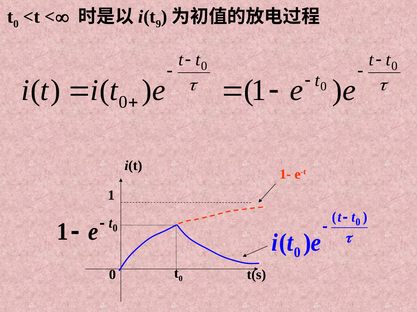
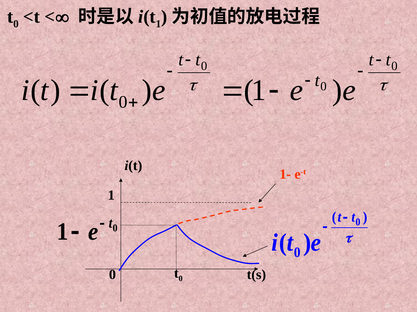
i(t 9: 9 -> 1
